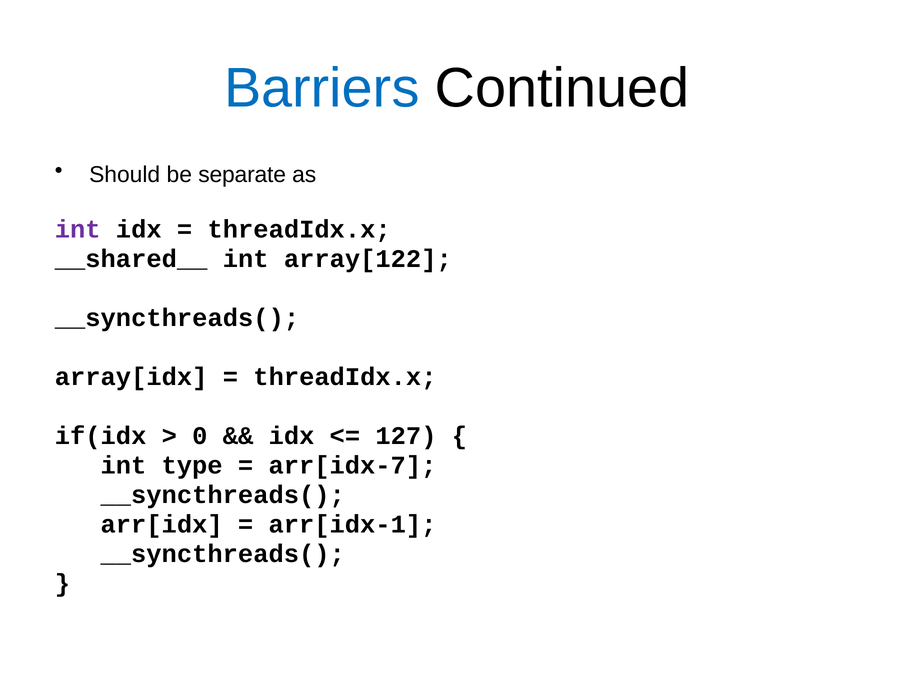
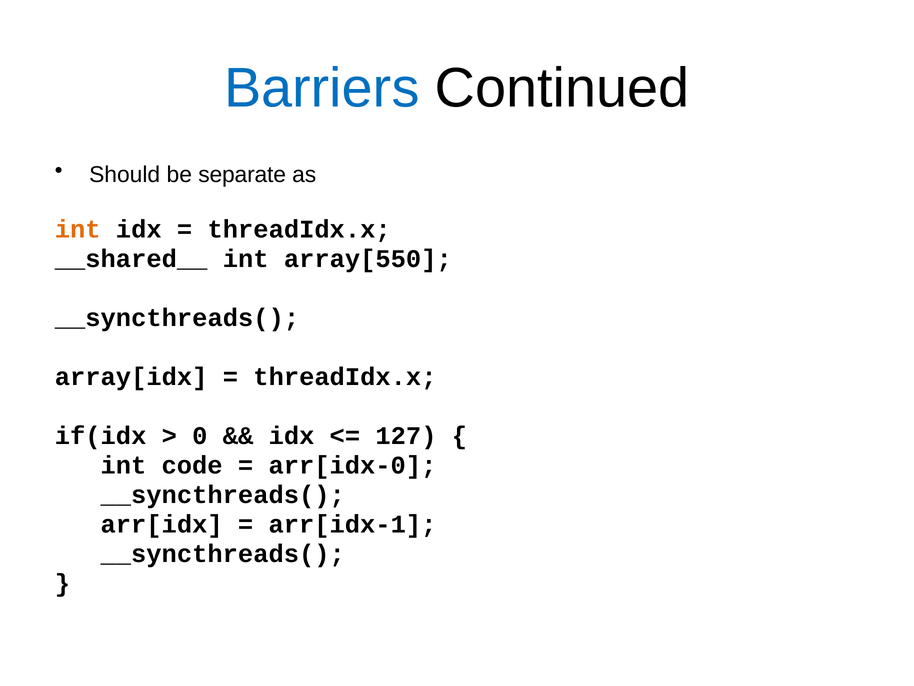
int at (78, 229) colour: purple -> orange
array[122: array[122 -> array[550
type: type -> code
arr[idx-7: arr[idx-7 -> arr[idx-0
